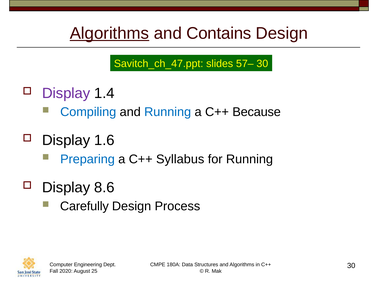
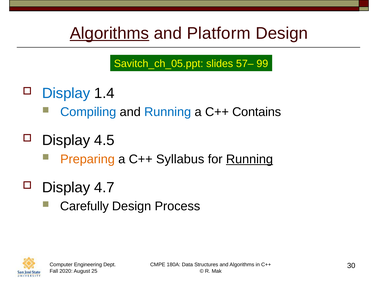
Contains: Contains -> Platform
Savitch_ch_47.ppt: Savitch_ch_47.ppt -> Savitch_ch_05.ppt
57– 30: 30 -> 99
Display at (66, 93) colour: purple -> blue
Because: Because -> Contains
1.6: 1.6 -> 4.5
Preparing colour: blue -> orange
Running at (250, 159) underline: none -> present
8.6: 8.6 -> 4.7
